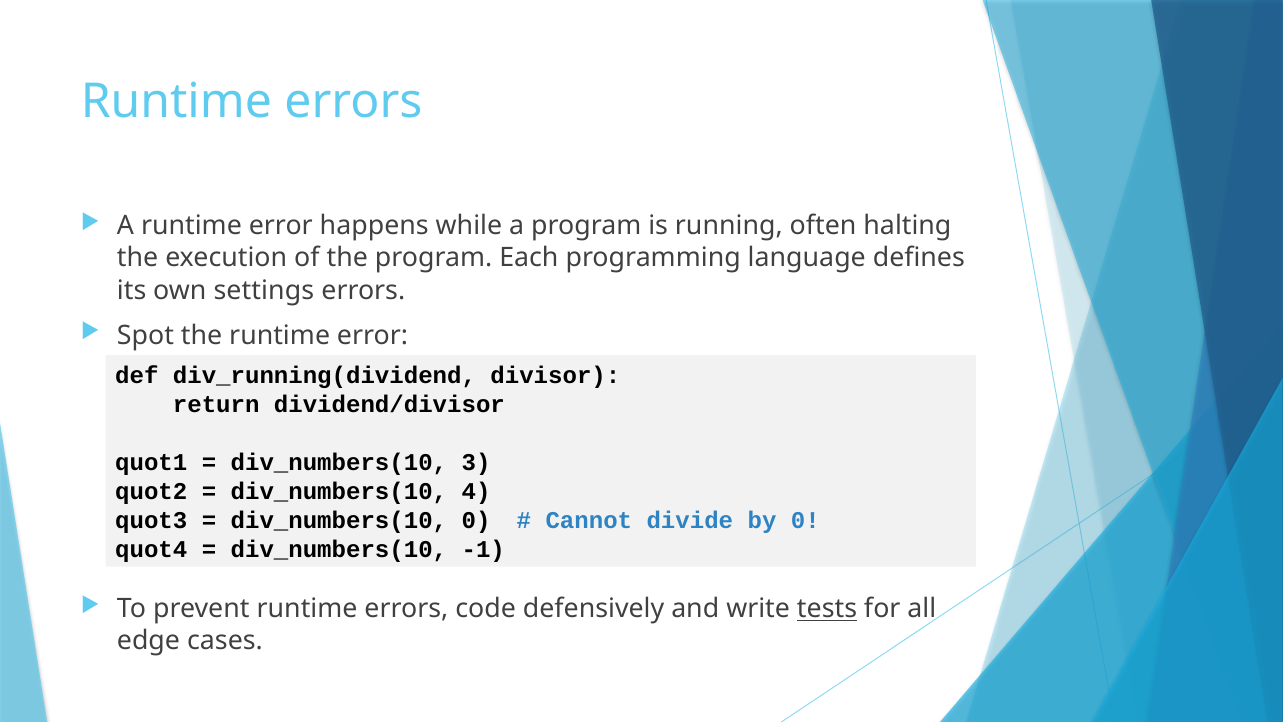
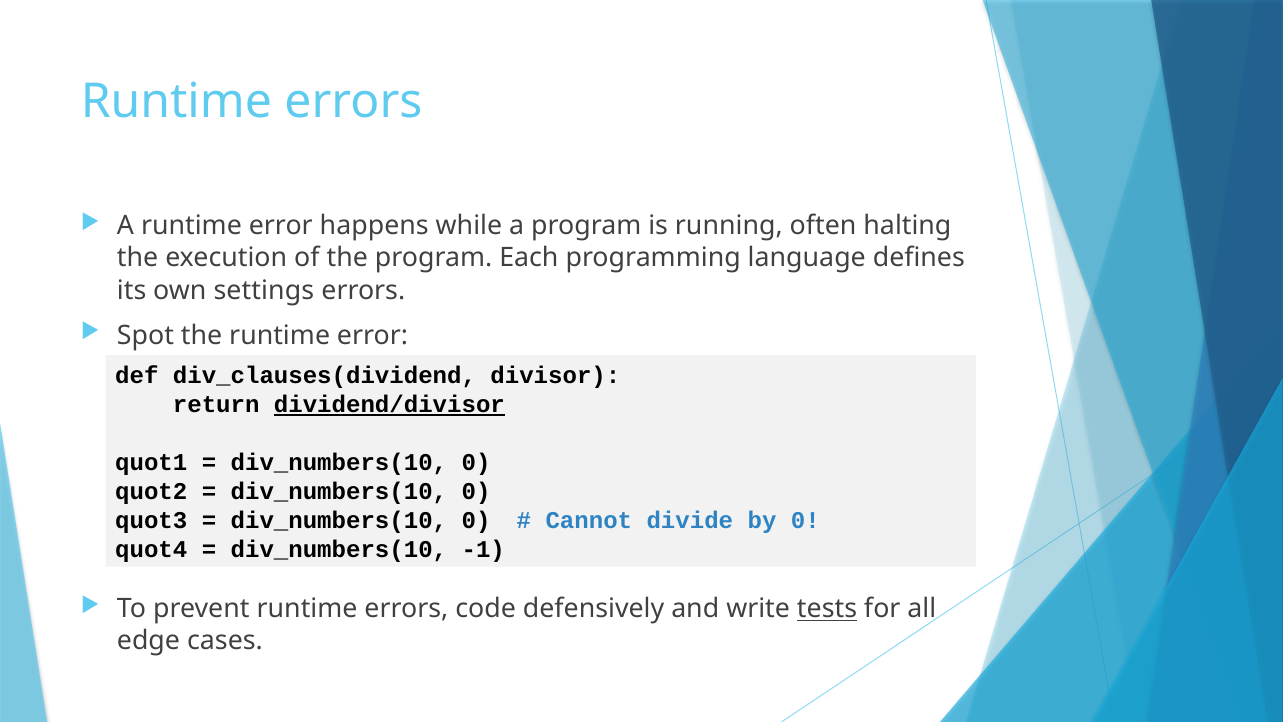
div_running(dividend: div_running(dividend -> div_clauses(dividend
dividend/divisor underline: none -> present
3 at (476, 462): 3 -> 0
4 at (476, 491): 4 -> 0
